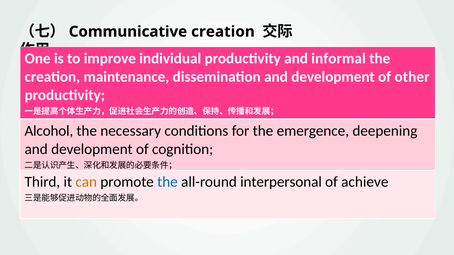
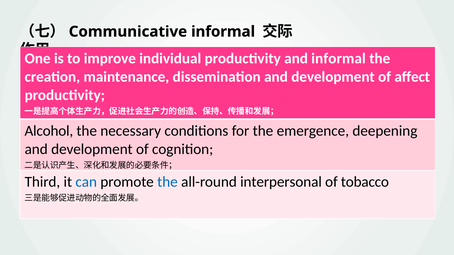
creation at (223, 32): creation -> informal
other: other -> affect
can colour: orange -> blue
achieve: achieve -> tobacco
